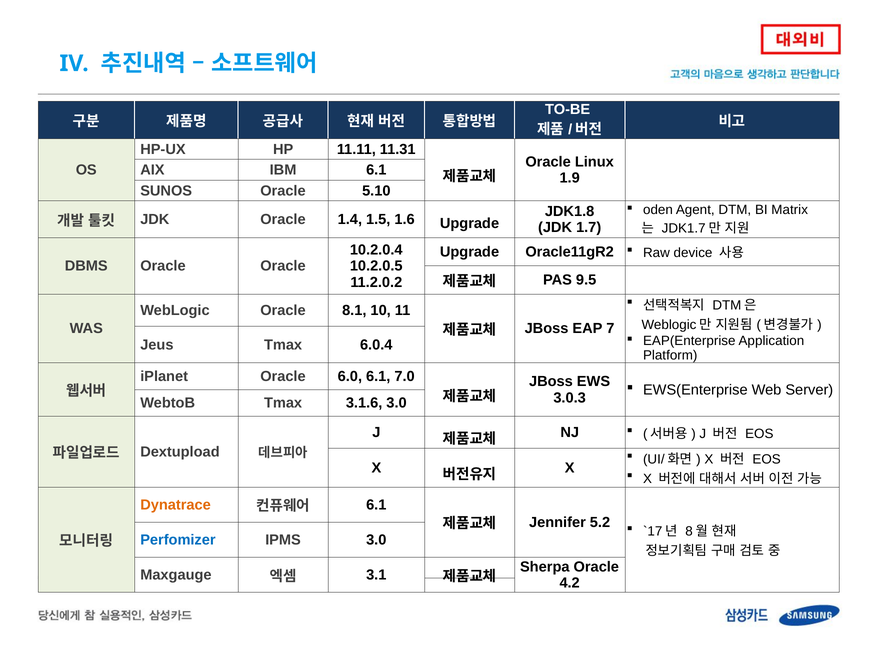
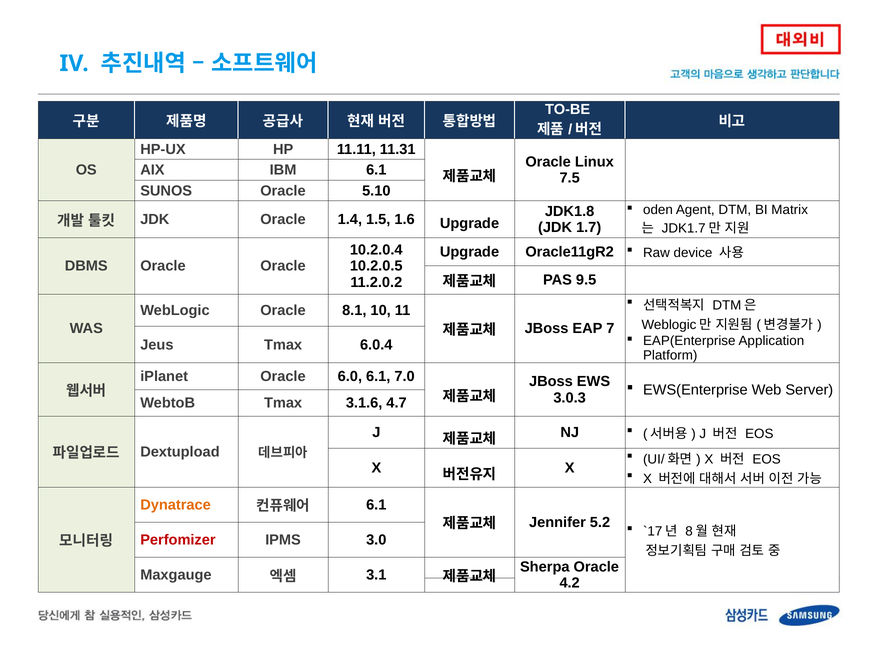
1.9: 1.9 -> 7.5
3.1.6 3.0: 3.0 -> 4.7
Perfomizer colour: blue -> red
